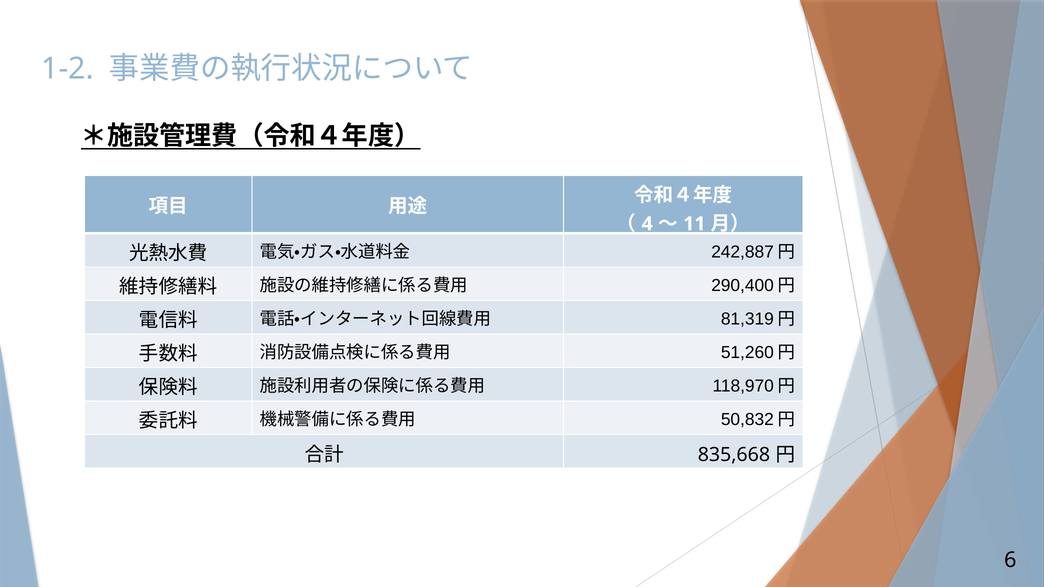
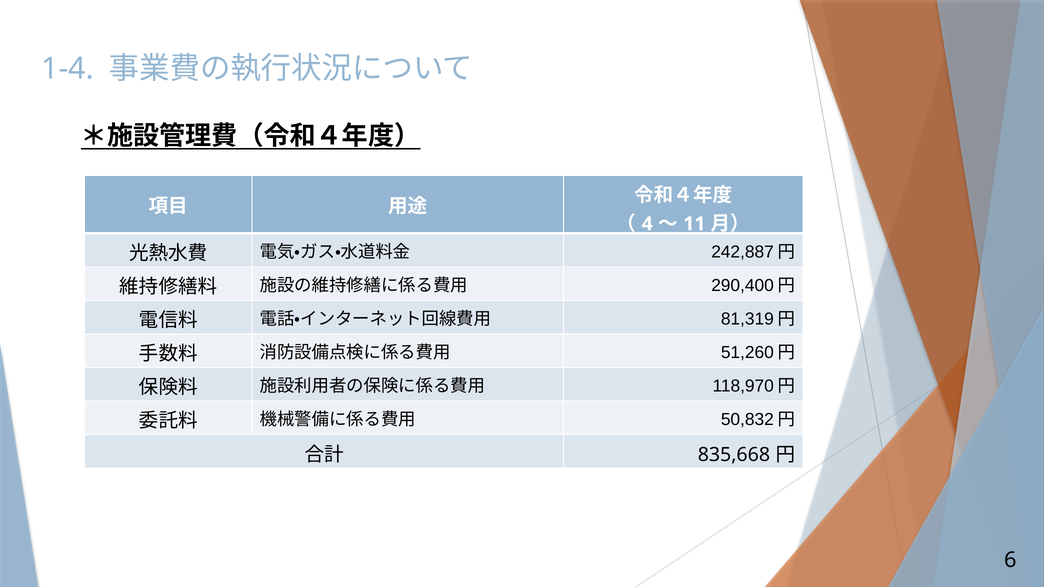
1-2: 1-2 -> 1-4
